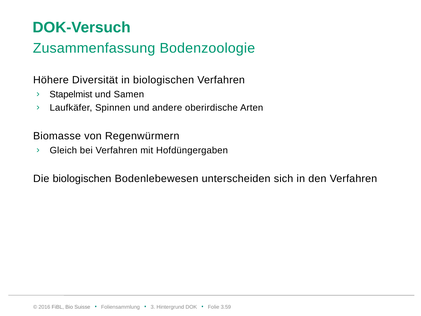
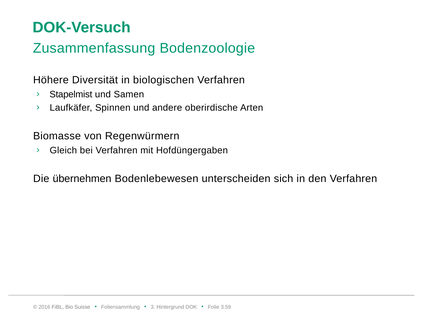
Die biologischen: biologischen -> übernehmen
